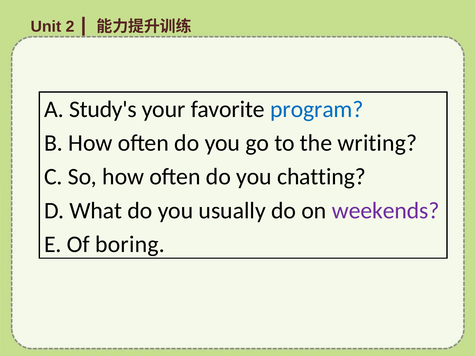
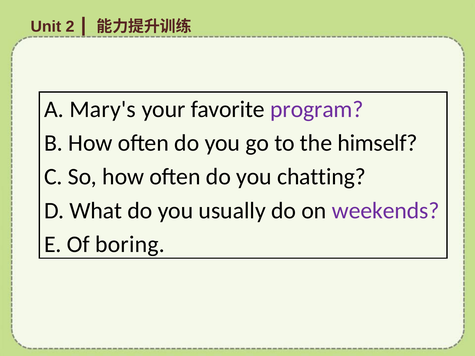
Study's: Study's -> Mary's
program colour: blue -> purple
writing: writing -> himself
